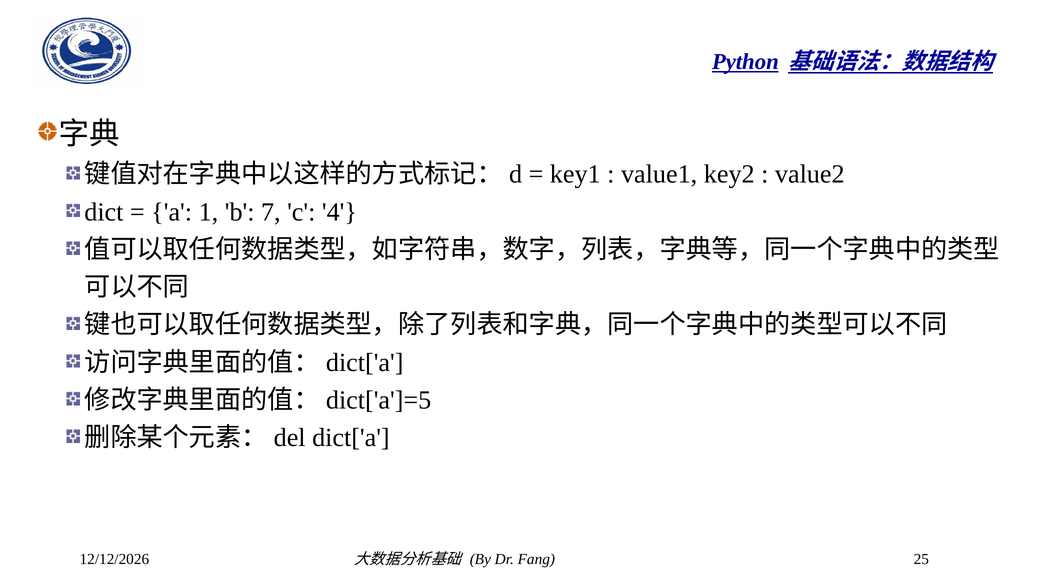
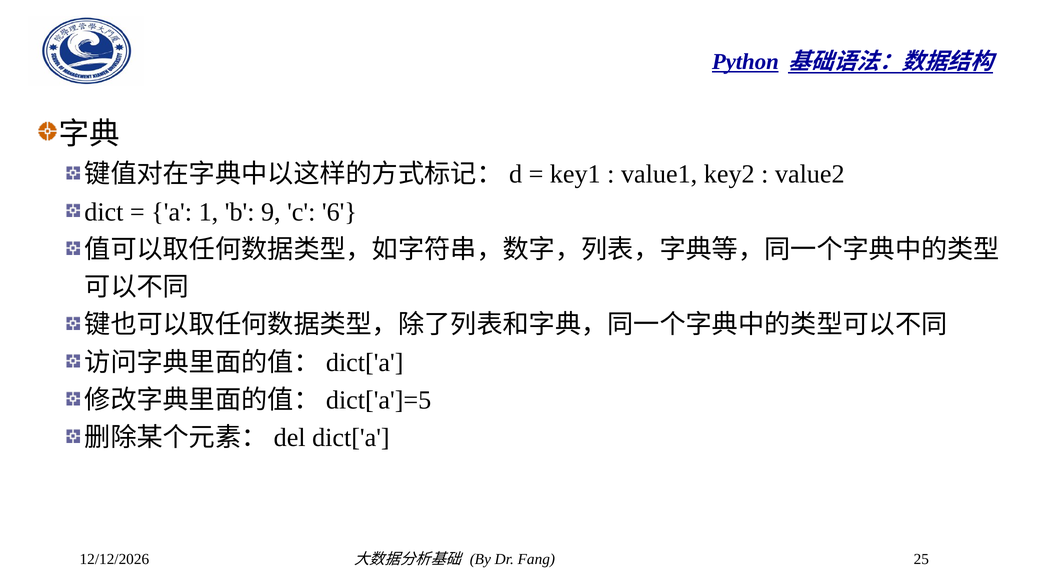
7: 7 -> 9
4: 4 -> 6
